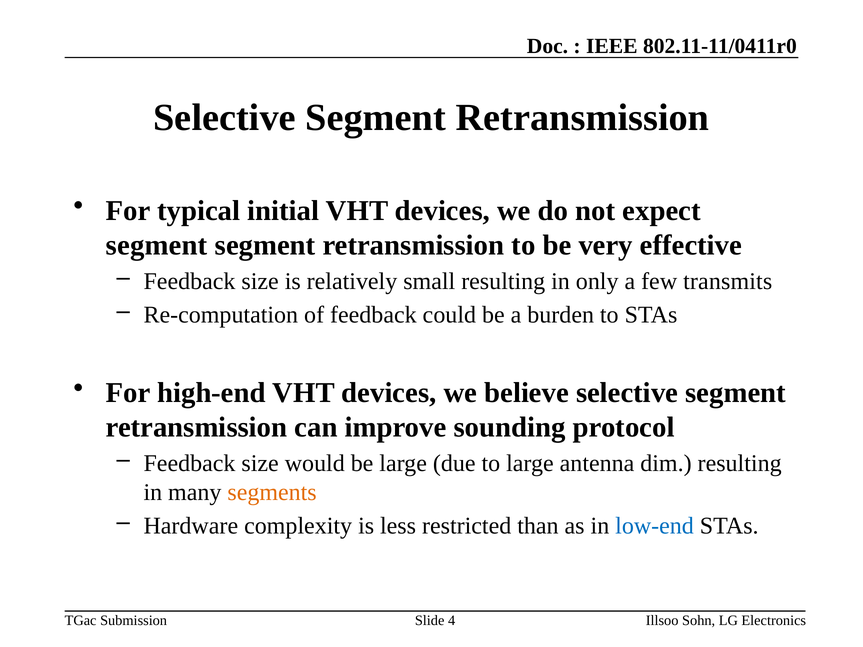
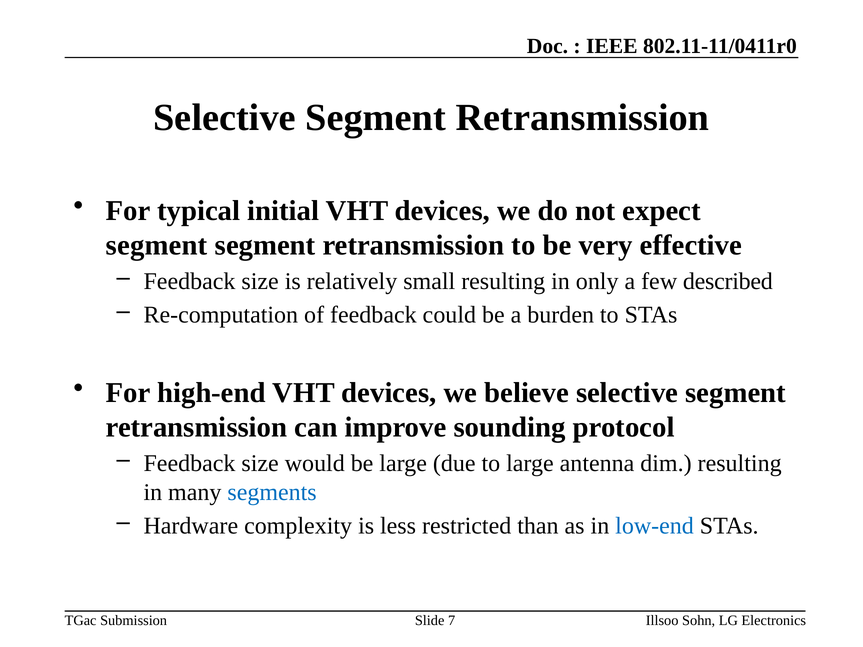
transmits: transmits -> described
segments colour: orange -> blue
4: 4 -> 7
